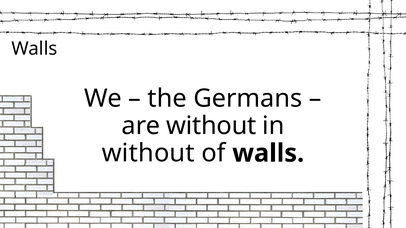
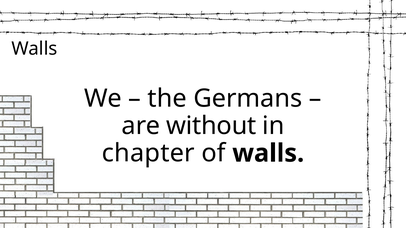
without at (148, 154): without -> chapter
